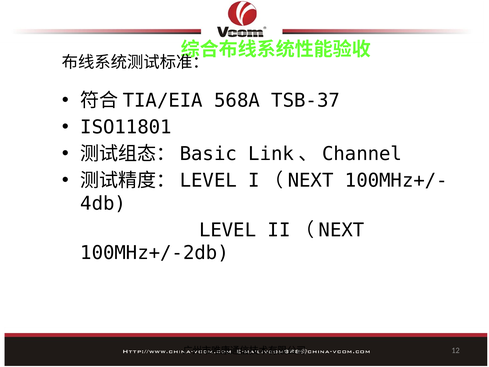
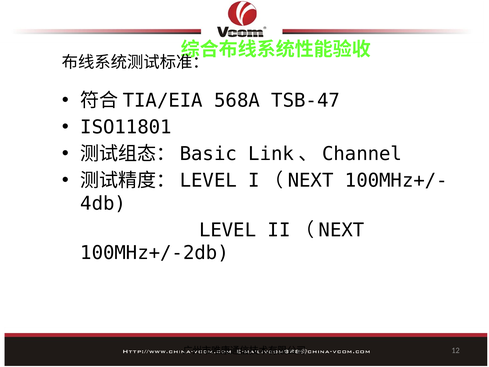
TSB-37: TSB-37 -> TSB-47
